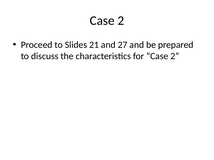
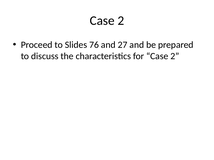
21: 21 -> 76
